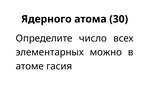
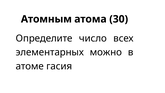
Ядерного: Ядерного -> Атомным
